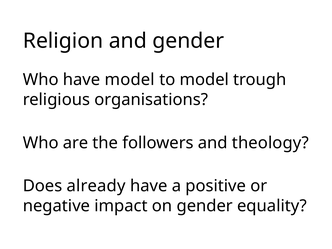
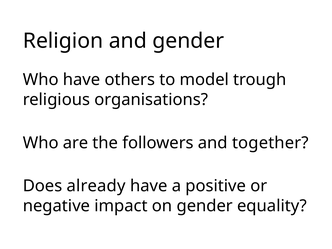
have model: model -> others
theology: theology -> together
